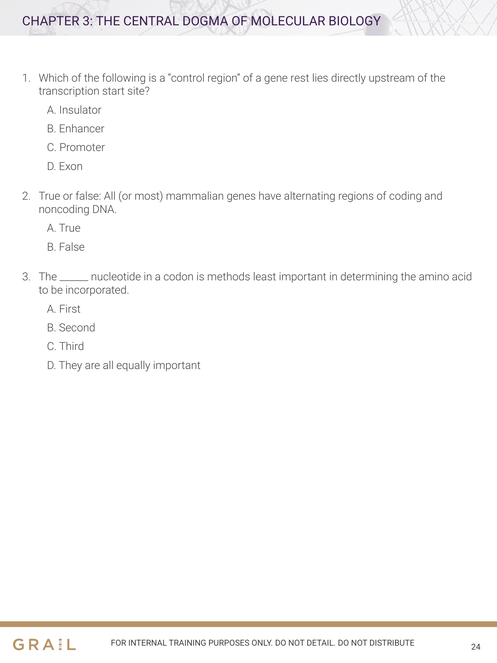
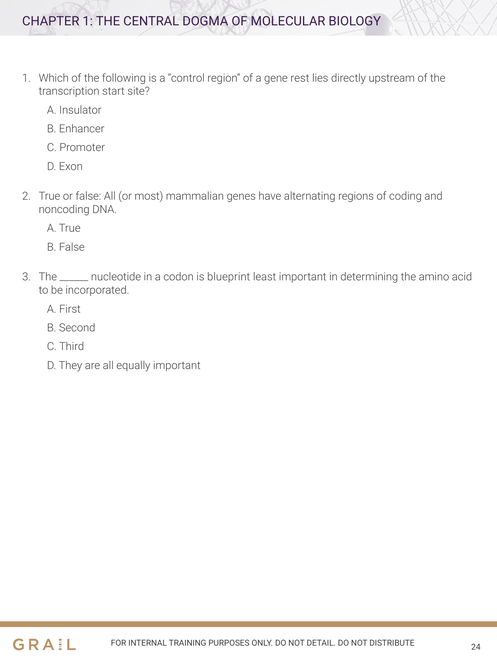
CHAPTER 3: 3 -> 1
methods: methods -> blueprint
